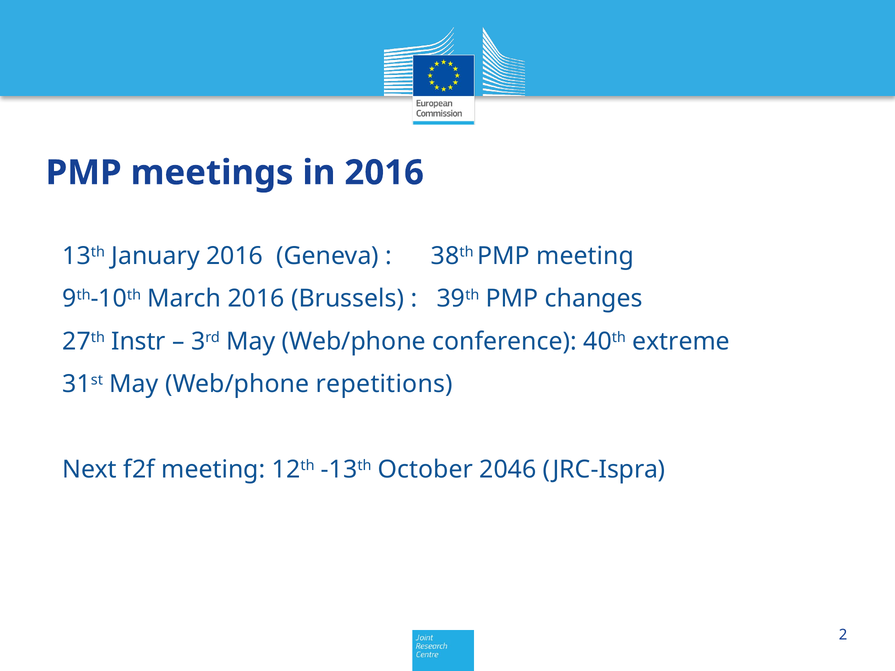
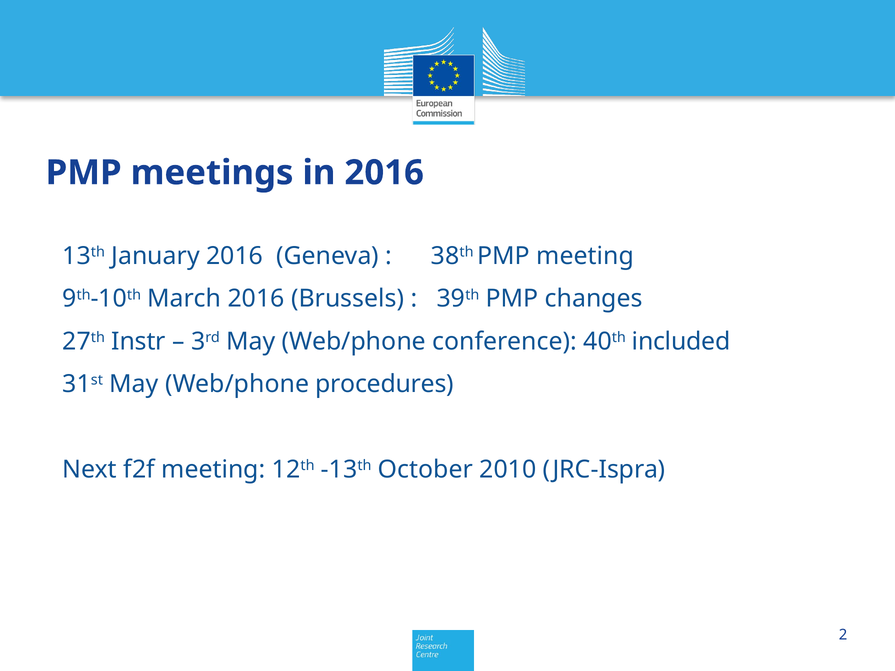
extreme: extreme -> included
repetitions: repetitions -> procedures
2046: 2046 -> 2010
